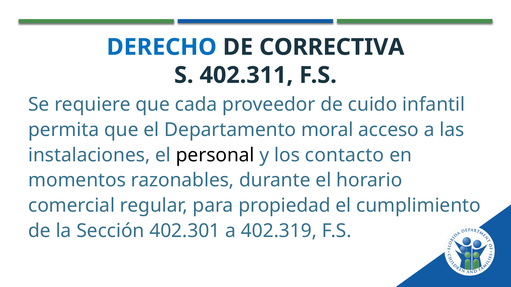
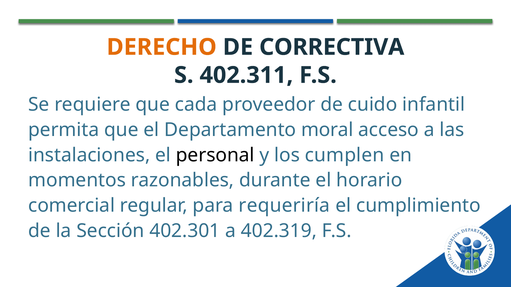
DERECHO colour: blue -> orange
contacto: contacto -> cumplen
propiedad: propiedad -> requeriría
